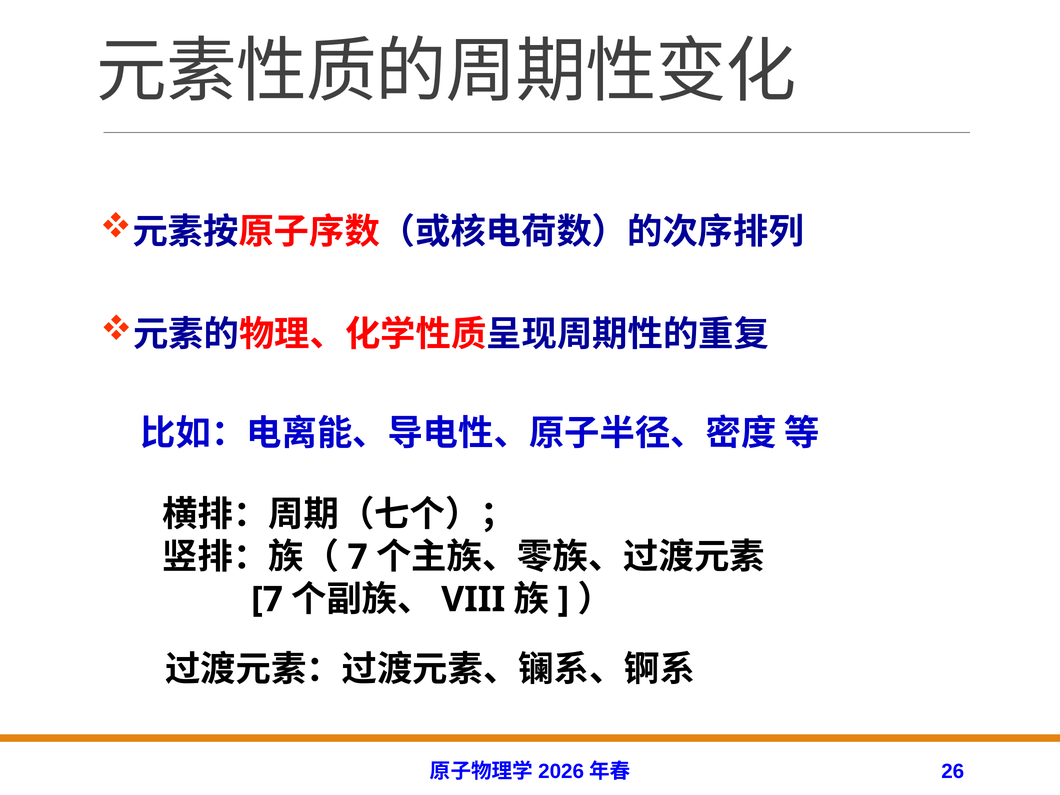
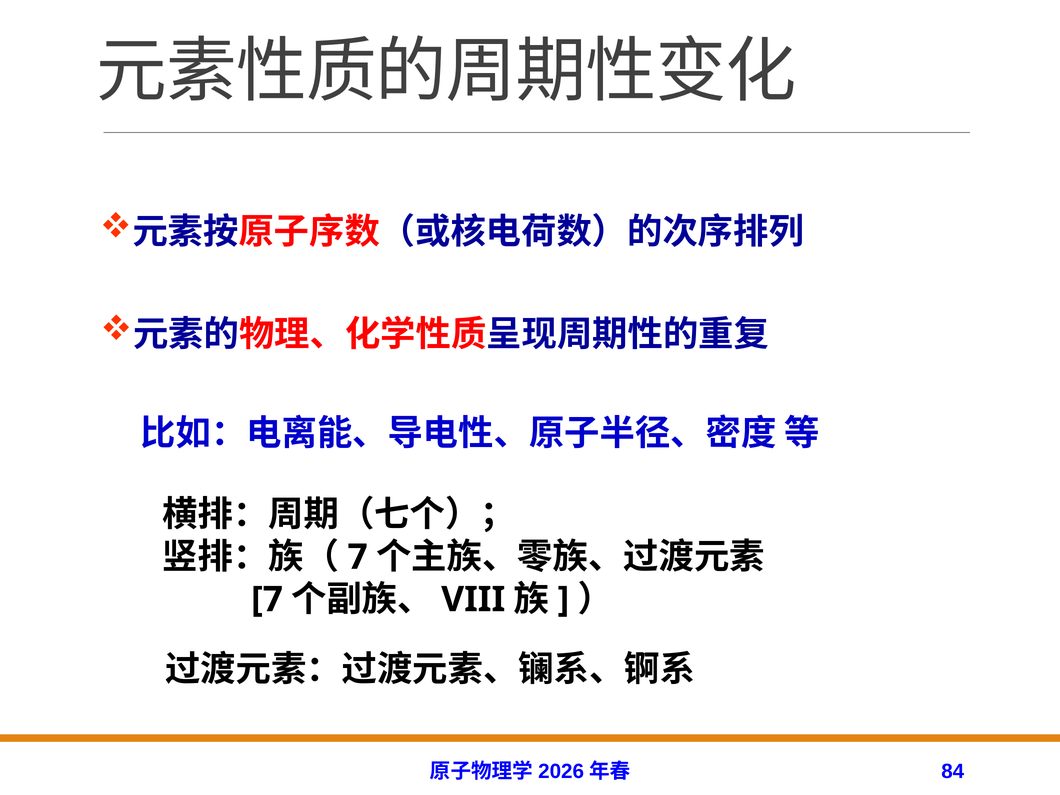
26: 26 -> 84
